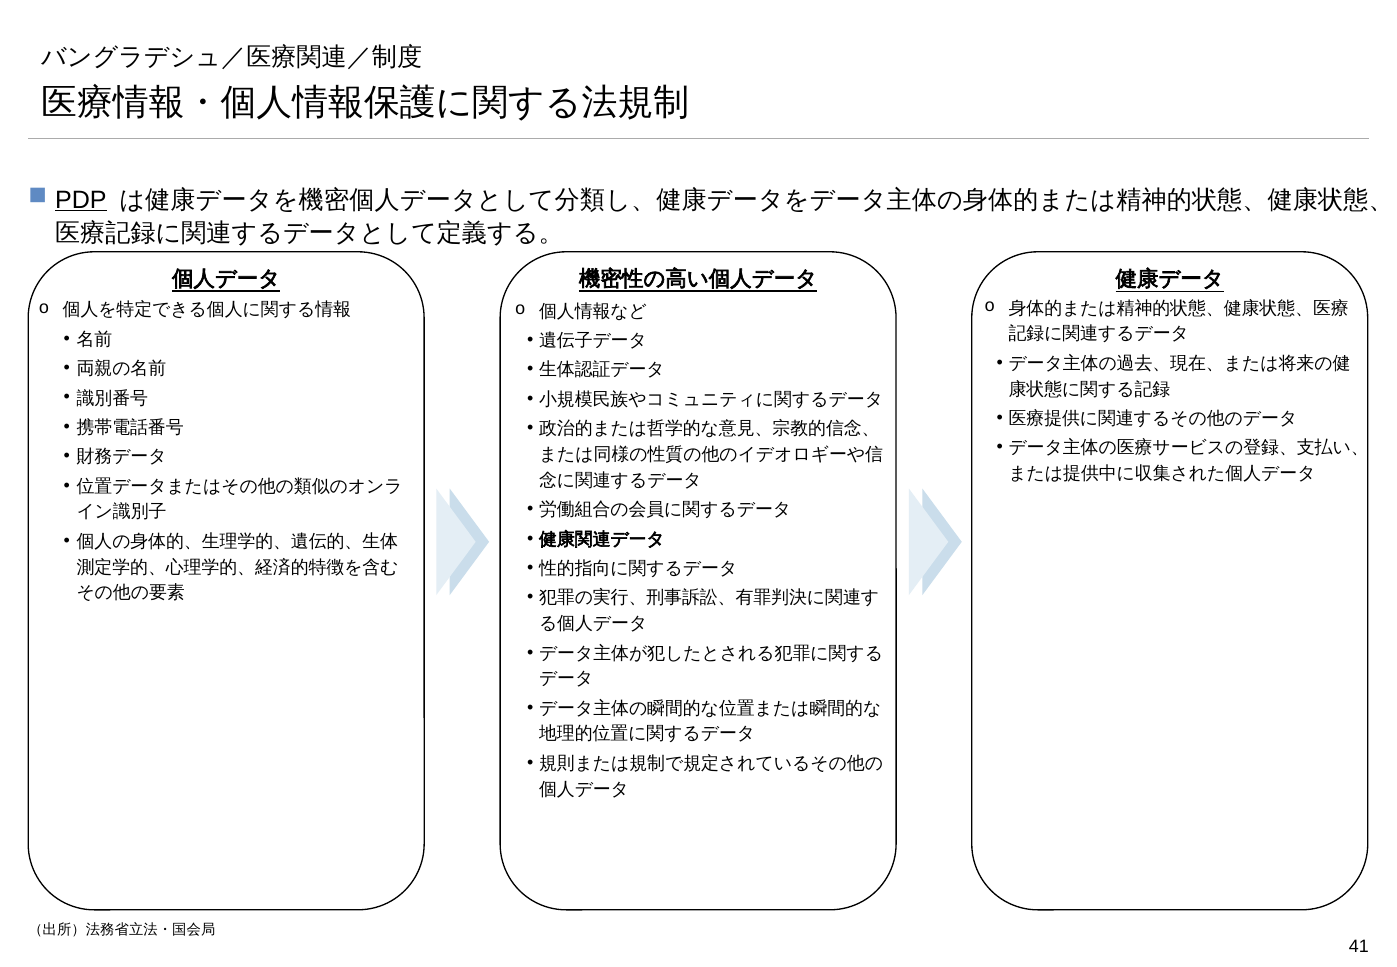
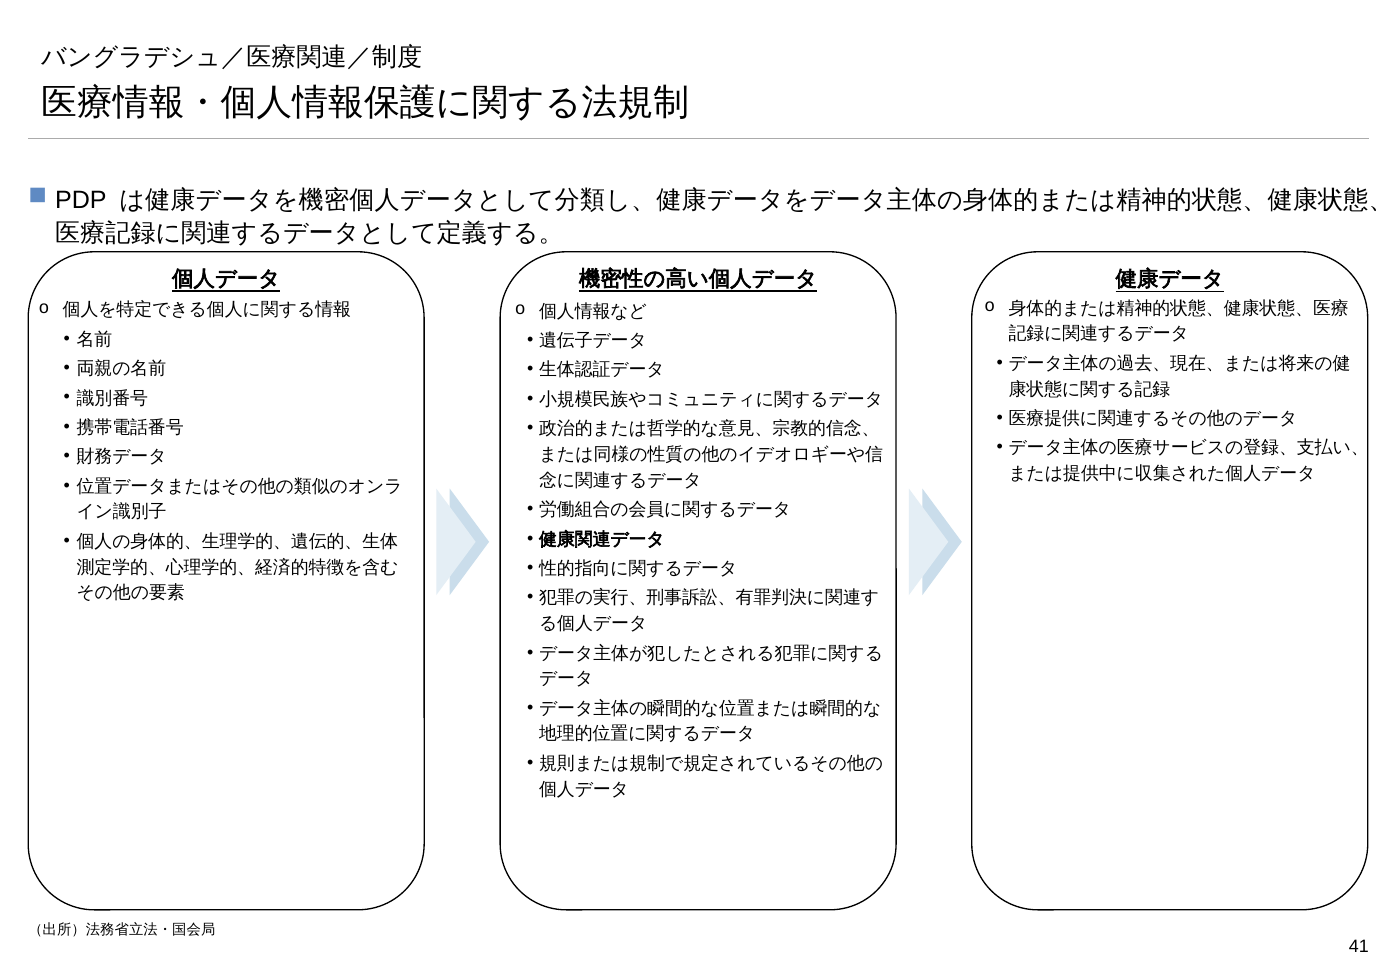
PDP underline: present -> none
